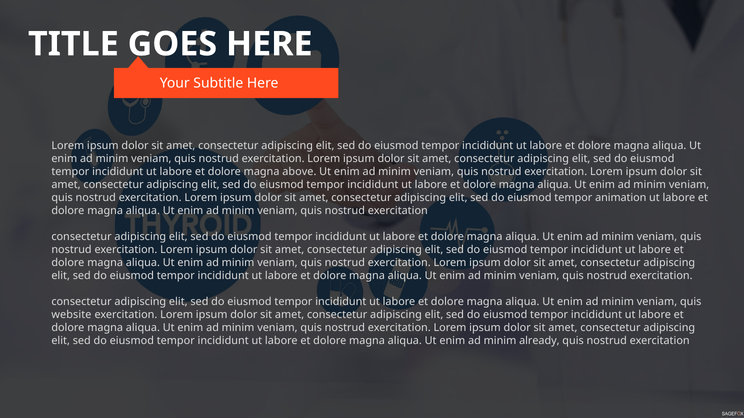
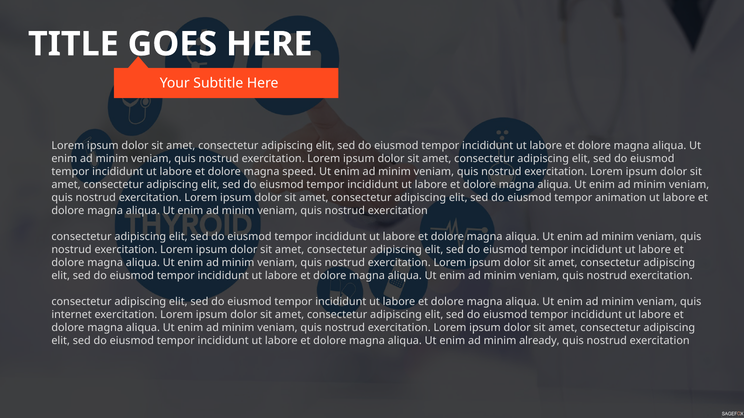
above: above -> speed
website: website -> internet
